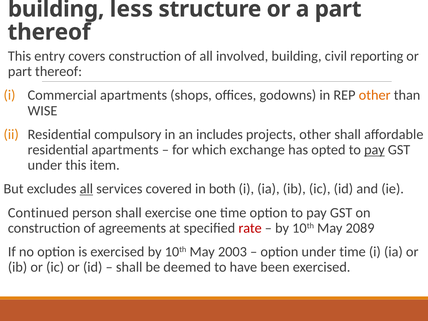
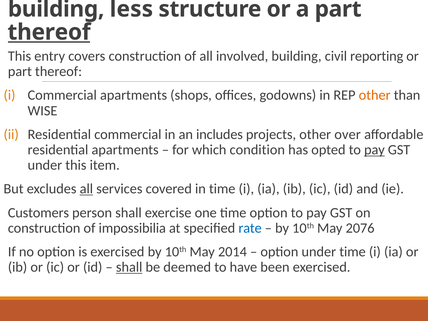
thereof at (49, 32) underline: none -> present
Residential compulsory: compulsory -> commercial
other shall: shall -> over
exchange: exchange -> condition
in both: both -> time
Continued: Continued -> Customers
agreements: agreements -> impossibilia
rate colour: red -> blue
2089: 2089 -> 2076
2003: 2003 -> 2014
shall at (129, 267) underline: none -> present
